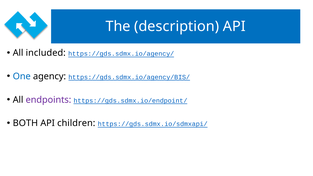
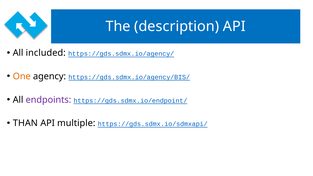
One colour: blue -> orange
BOTH: BOTH -> THAN
children: children -> multiple
